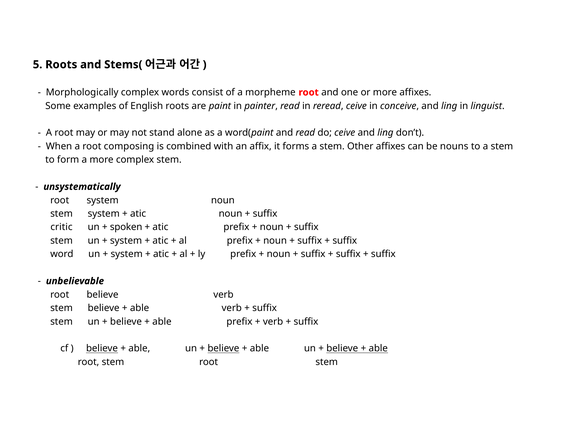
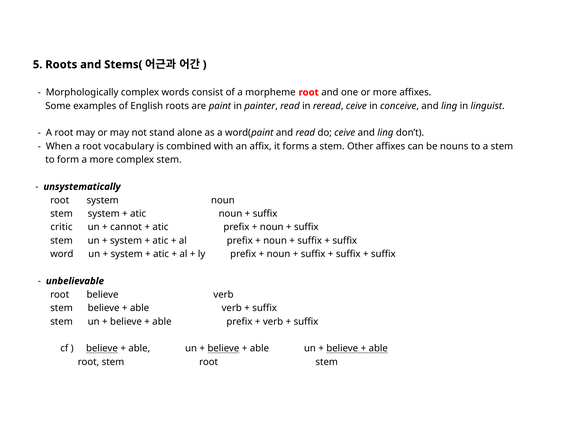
composing: composing -> vocabulary
spoken: spoken -> cannot
